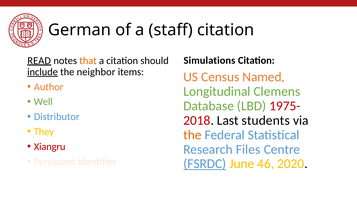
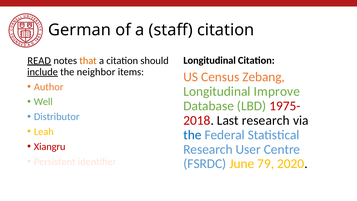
Simulations at (209, 60): Simulations -> Longitudinal
Named: Named -> Zebang
Clemens: Clemens -> Improve
Last students: students -> research
They: They -> Leah
the at (192, 135) colour: orange -> blue
Files: Files -> User
FSRDC underline: present -> none
46: 46 -> 79
